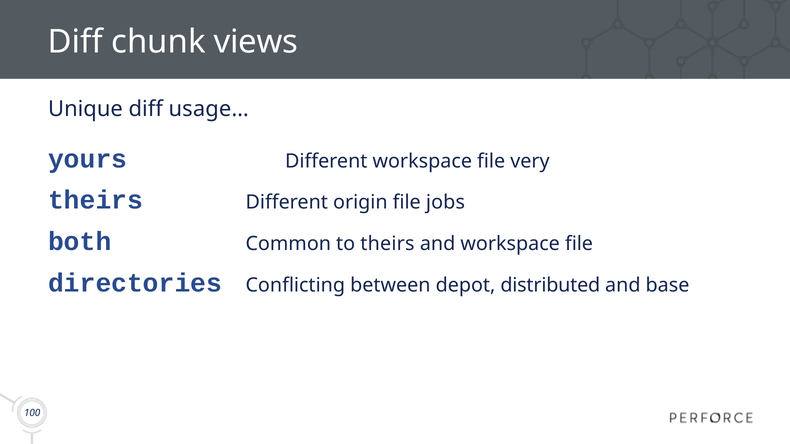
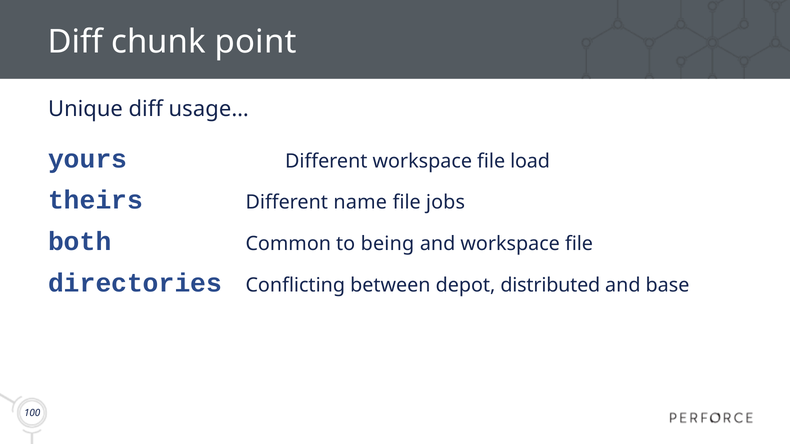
views: views -> point
very: very -> load
origin: origin -> name
to theirs: theirs -> being
